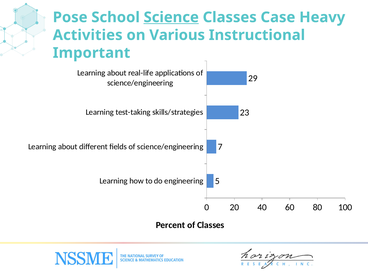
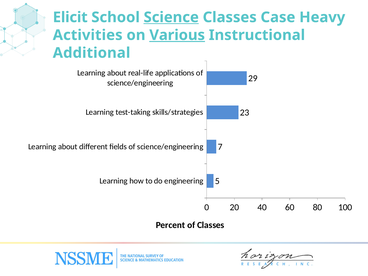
Pose: Pose -> Elicit
Various underline: none -> present
Important: Important -> Additional
